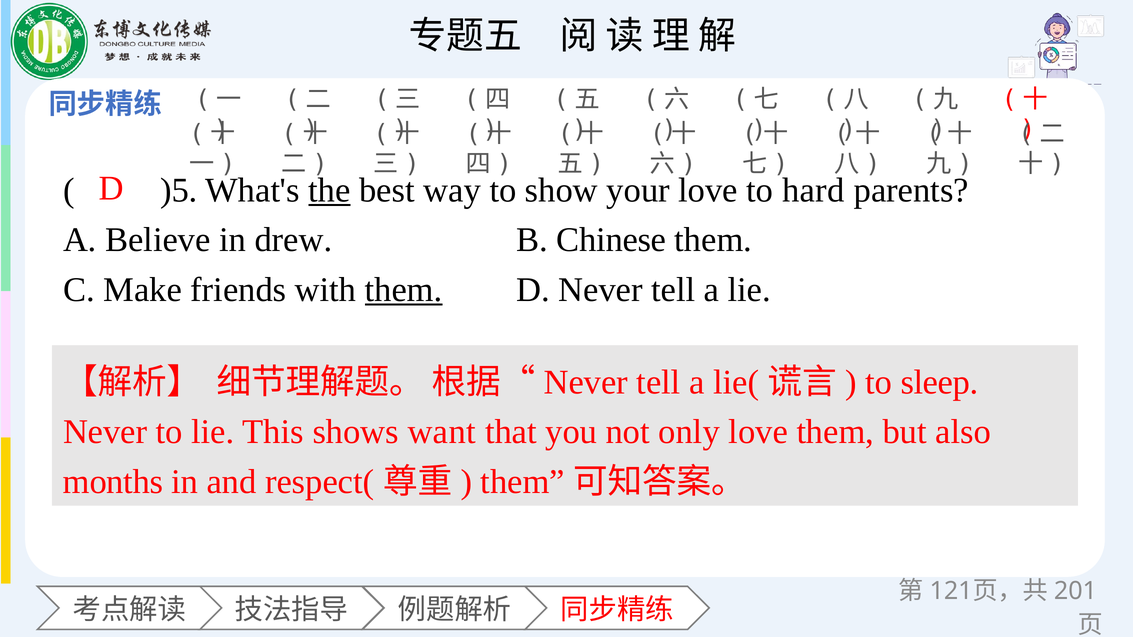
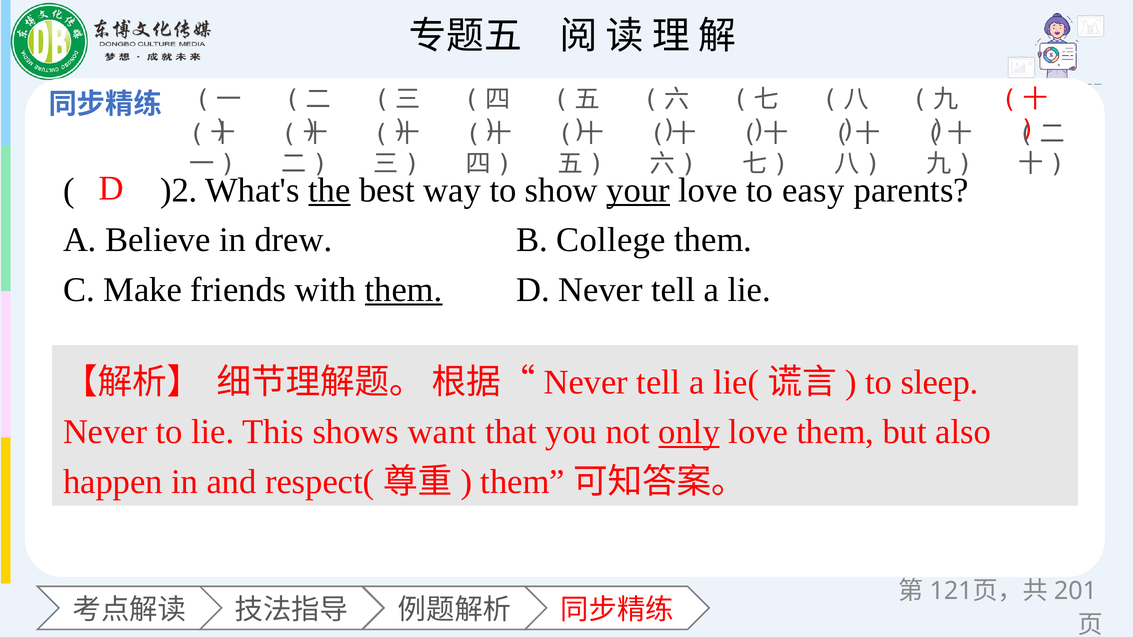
)5: )5 -> )2
your underline: none -> present
hard: hard -> easy
Chinese: Chinese -> College
only underline: none -> present
months: months -> happen
